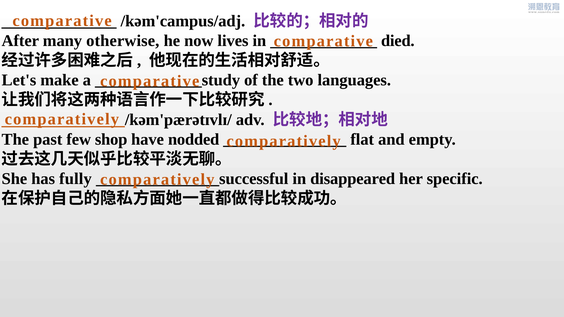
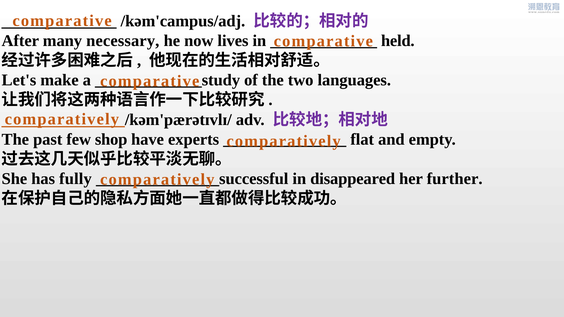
otherwise: otherwise -> necessary
died: died -> held
nodded: nodded -> experts
specific: specific -> further
